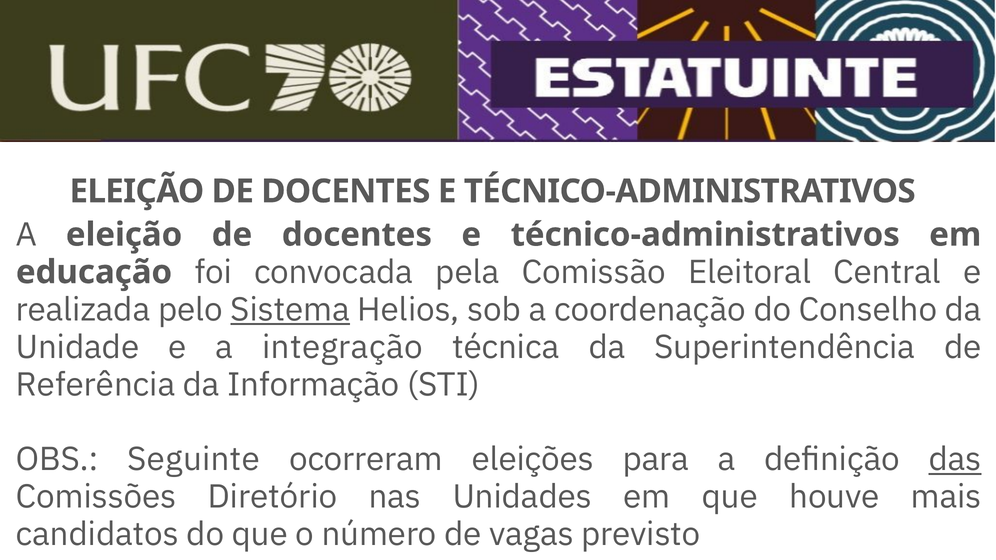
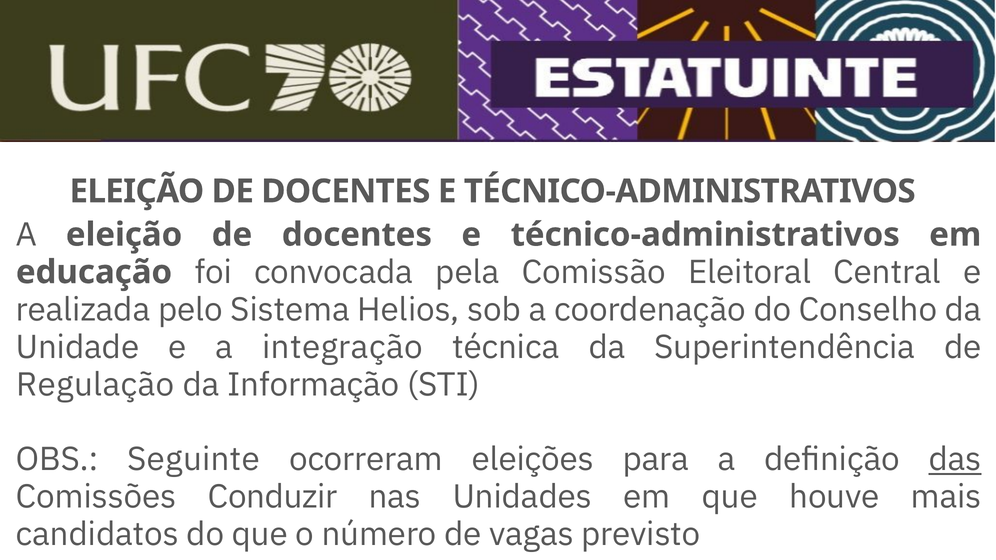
Sistema underline: present -> none
Referência: Referência -> Regulação
Diretório: Diretório -> Conduzir
